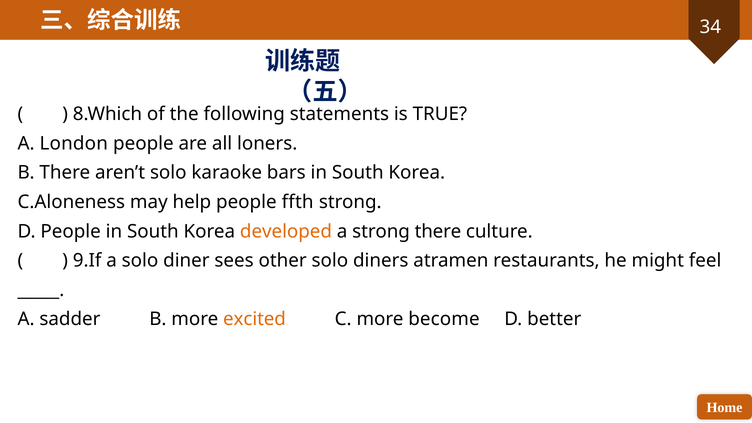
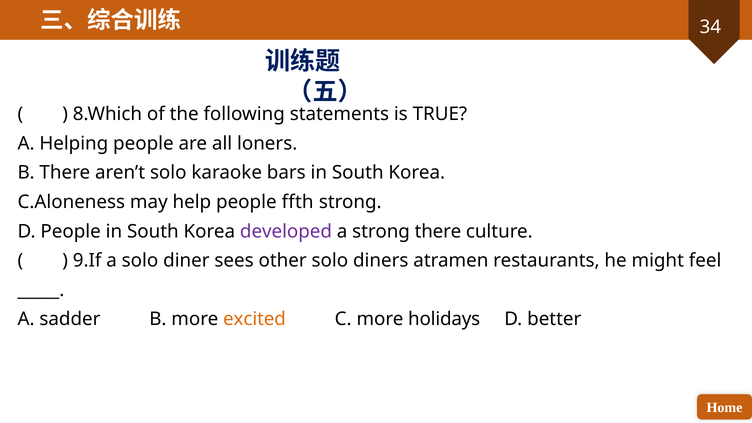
London: London -> Helping
developed colour: orange -> purple
become: become -> holidays
